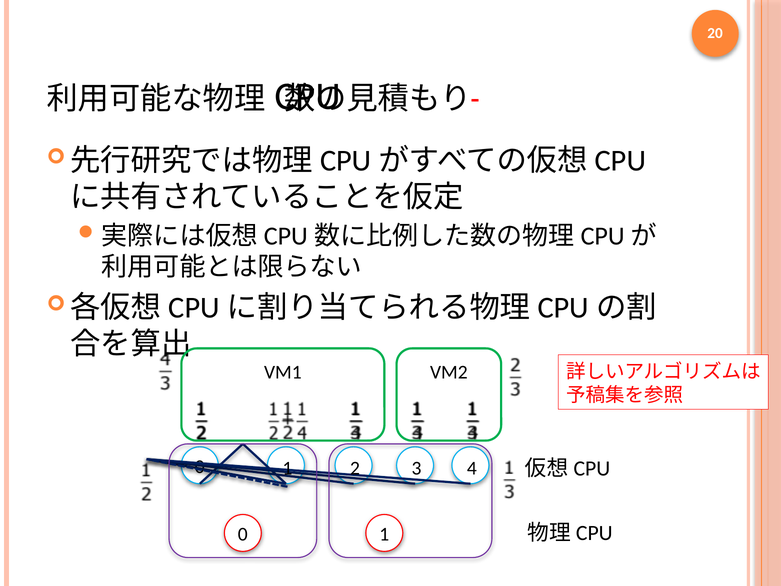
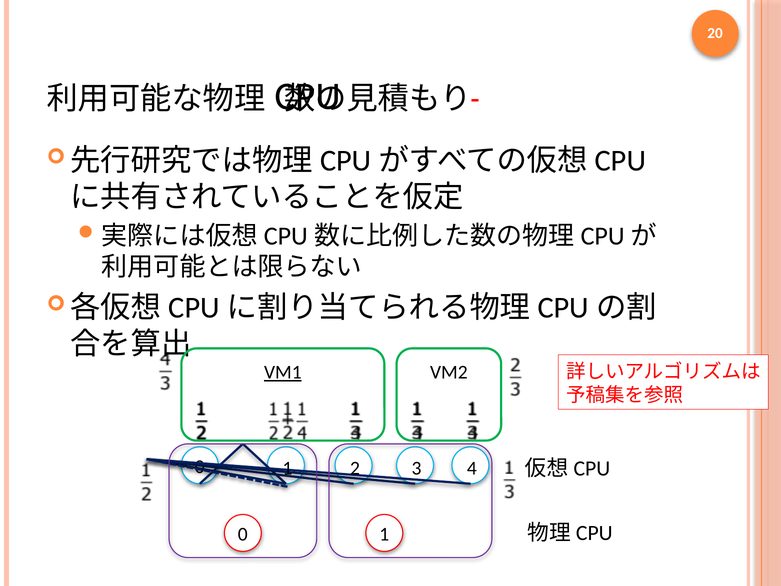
VM1 underline: none -> present
